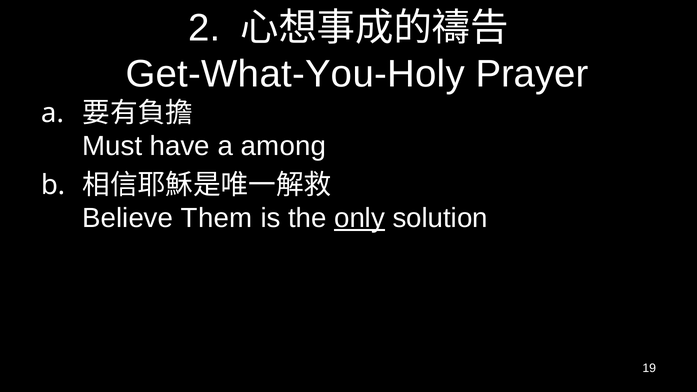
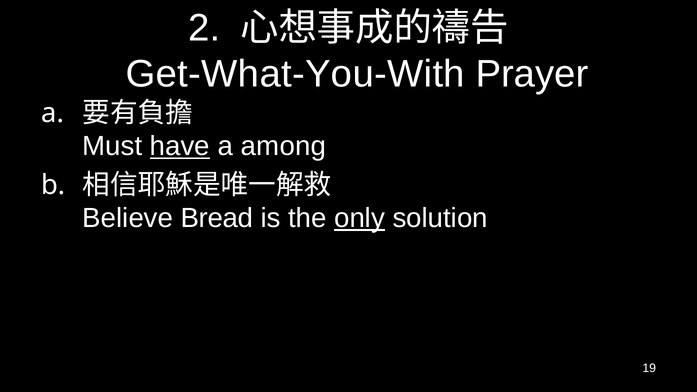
Get-What-You-Holy: Get-What-You-Holy -> Get-What-You-With
have underline: none -> present
Them: Them -> Bread
